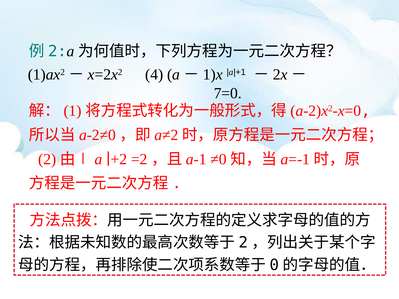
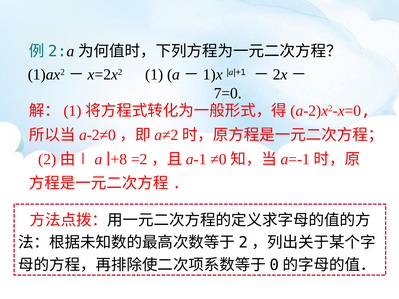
4 at (154, 75): 4 -> 1
+2: +2 -> +8
